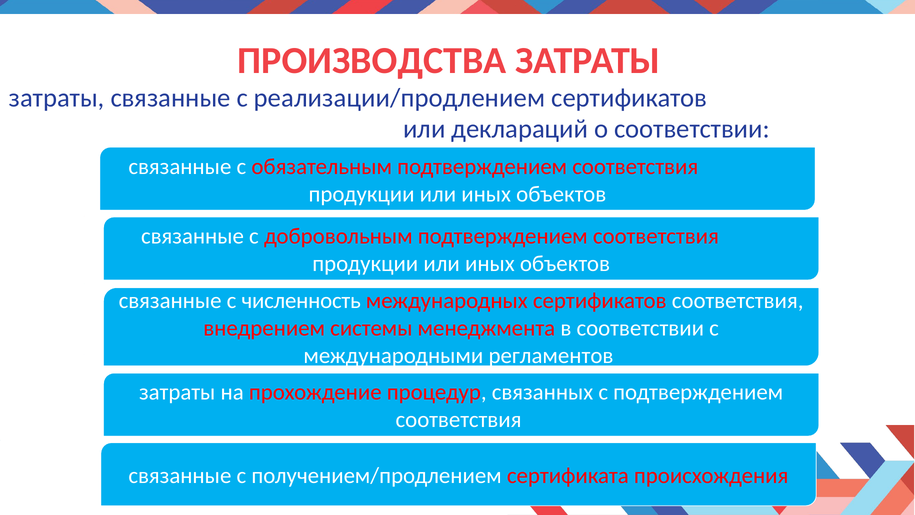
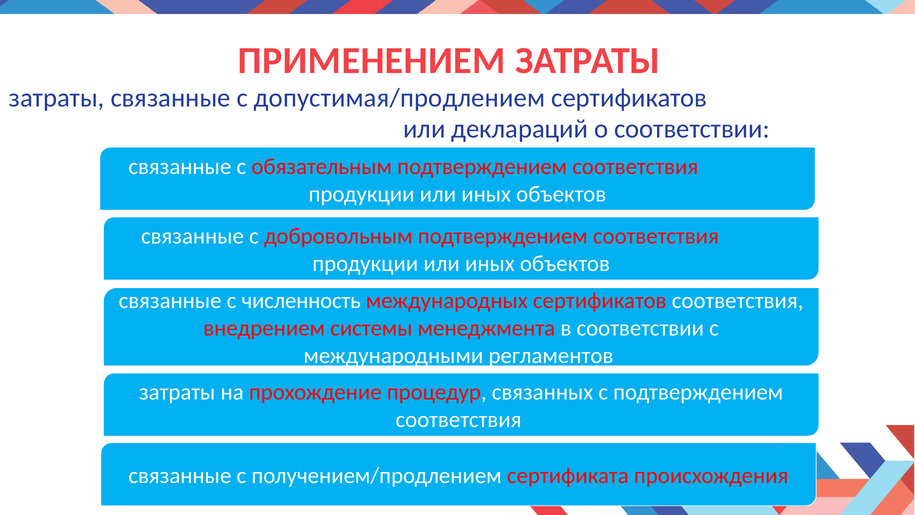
ПРОИЗВОДСТВА: ПРОИЗВОДСТВА -> ПРИМЕНЕНИЕМ
реализации/продлением: реализации/продлением -> допустимая/продлением
